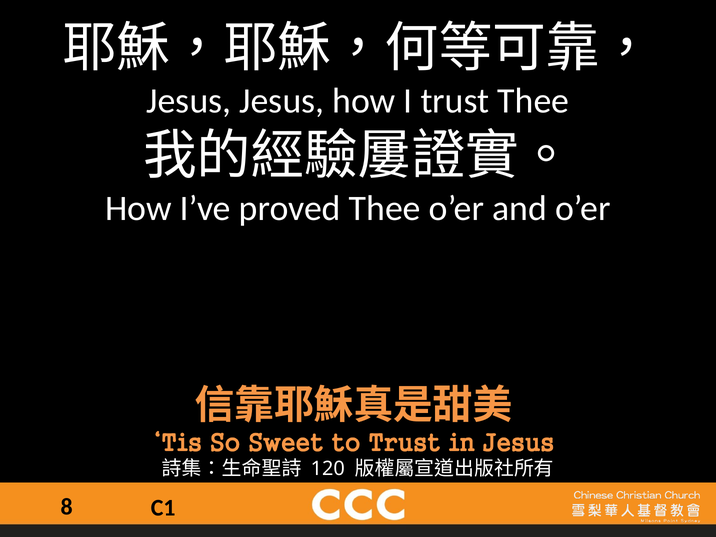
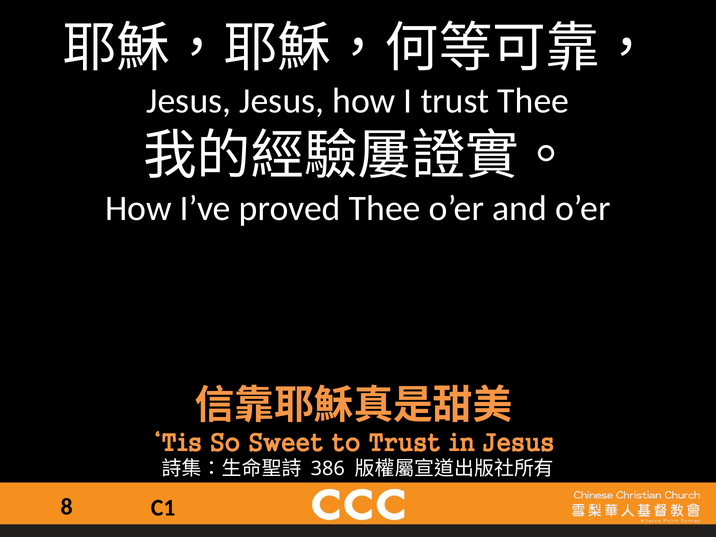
120: 120 -> 386
